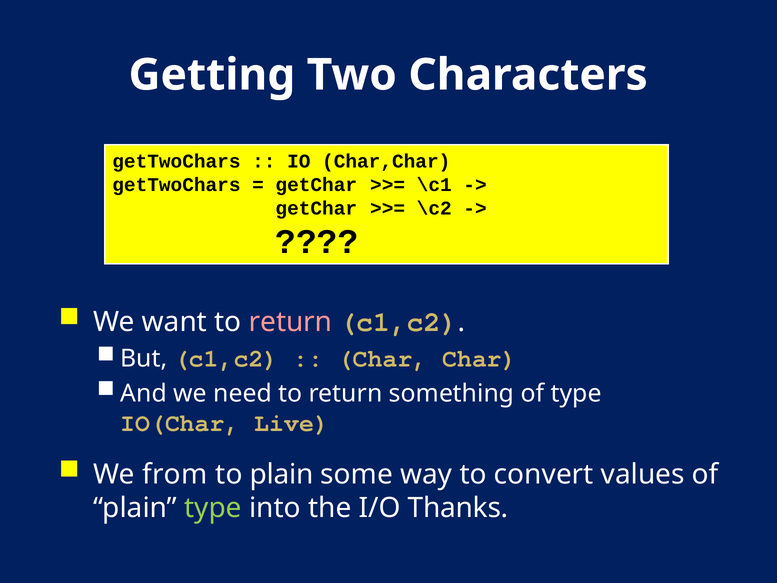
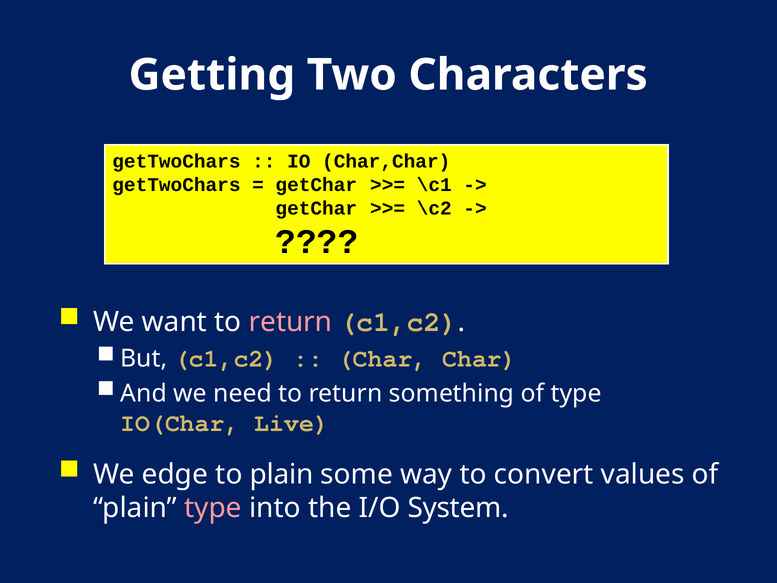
from: from -> edge
type at (213, 508) colour: light green -> pink
Thanks: Thanks -> System
